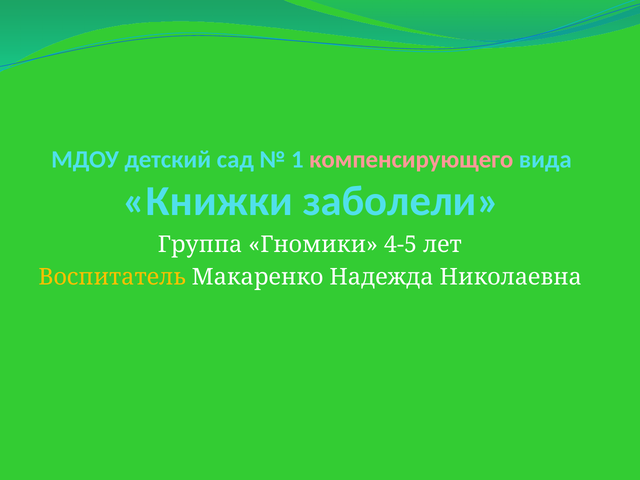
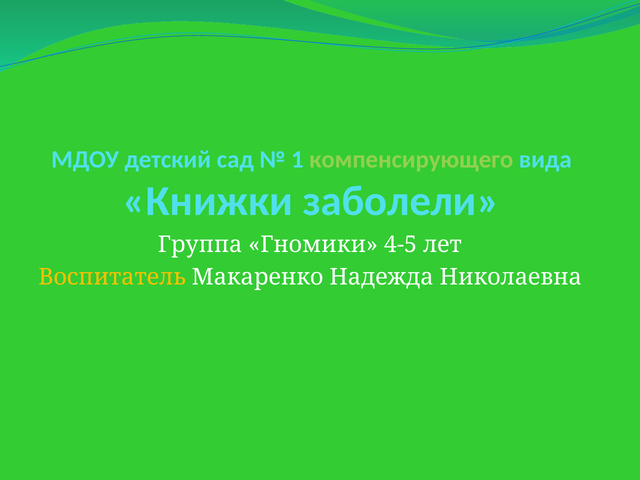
компенсирующего colour: pink -> light green
